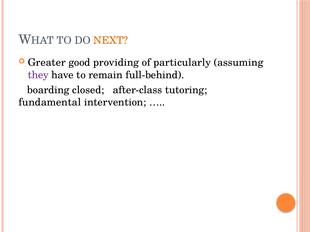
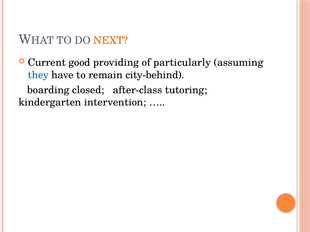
Greater: Greater -> Current
they colour: purple -> blue
full-behind: full-behind -> city-behind
fundamental: fundamental -> kindergarten
